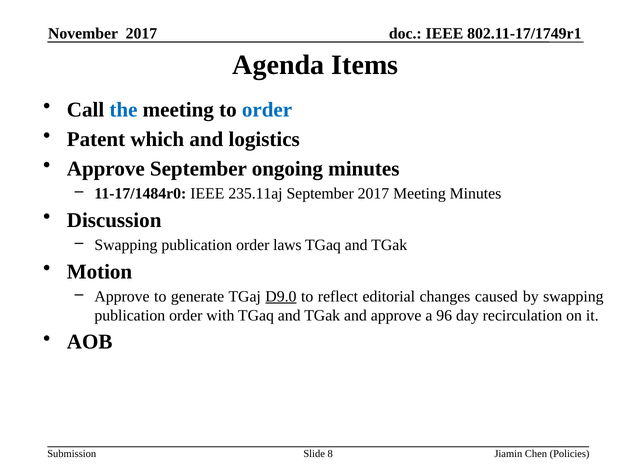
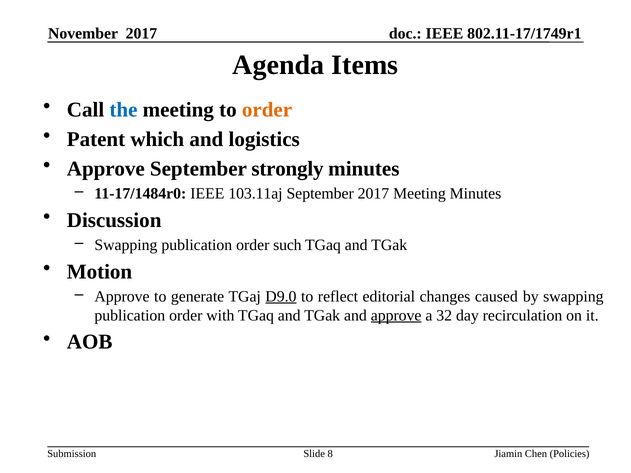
order at (267, 110) colour: blue -> orange
ongoing: ongoing -> strongly
235.11aj: 235.11aj -> 103.11aj
laws: laws -> such
approve at (396, 316) underline: none -> present
96: 96 -> 32
